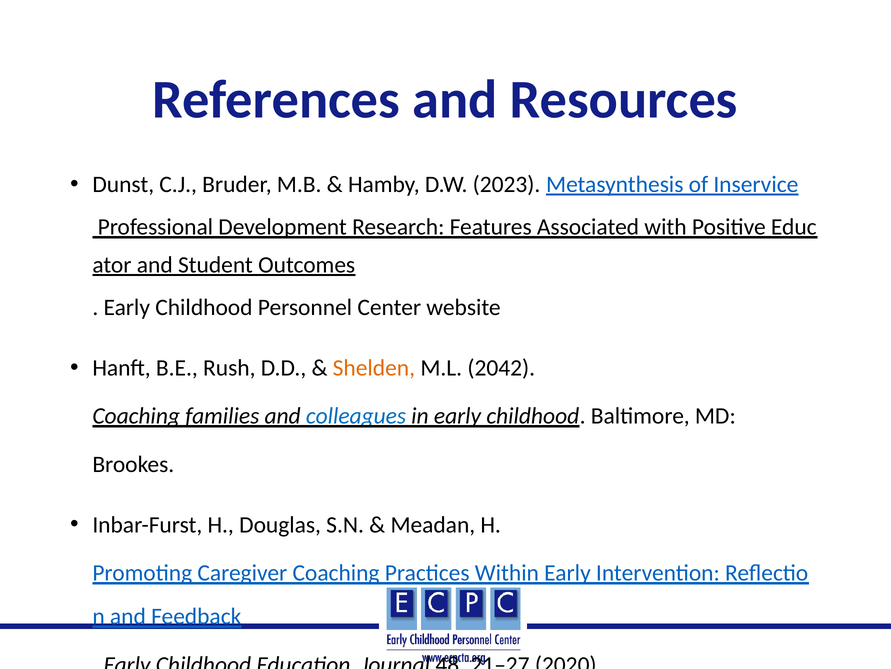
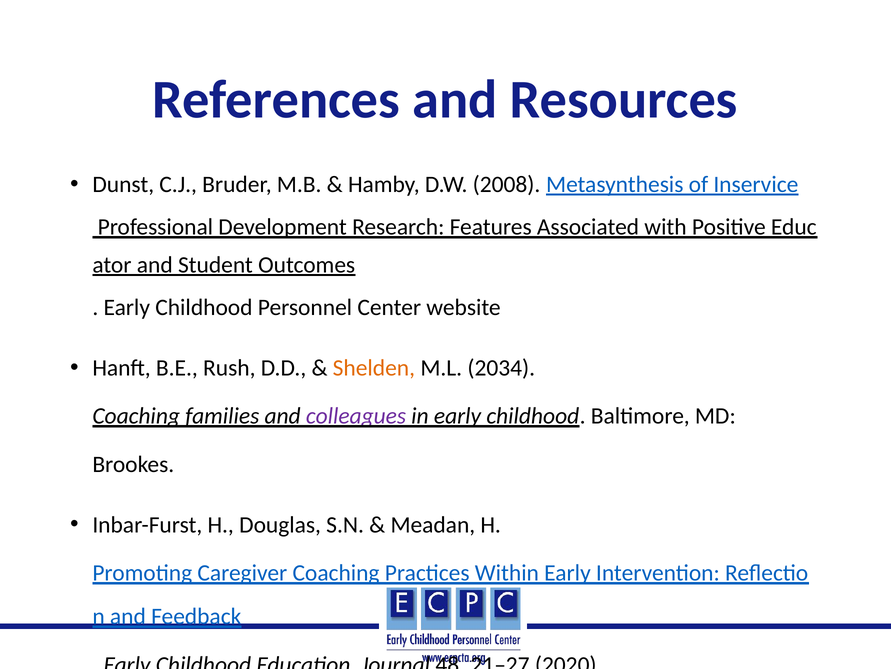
2023: 2023 -> 2008
2042: 2042 -> 2034
colleagues colour: blue -> purple
